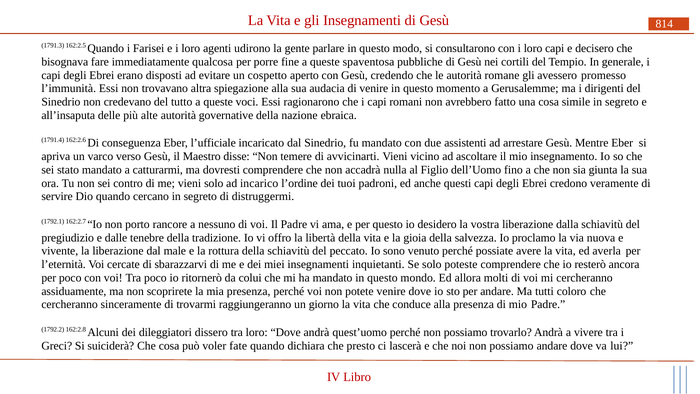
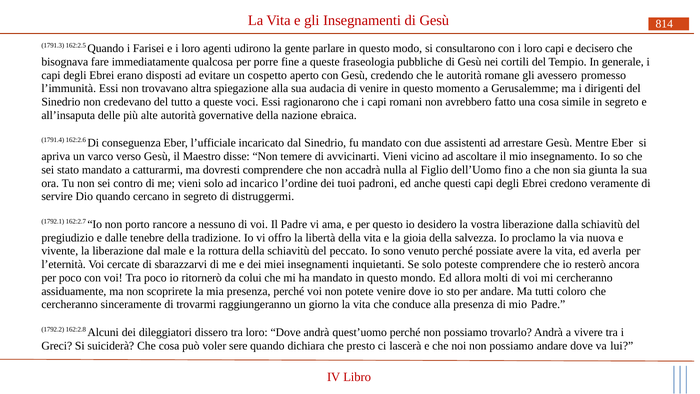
spaventosa: spaventosa -> fraseologia
fate: fate -> sere
